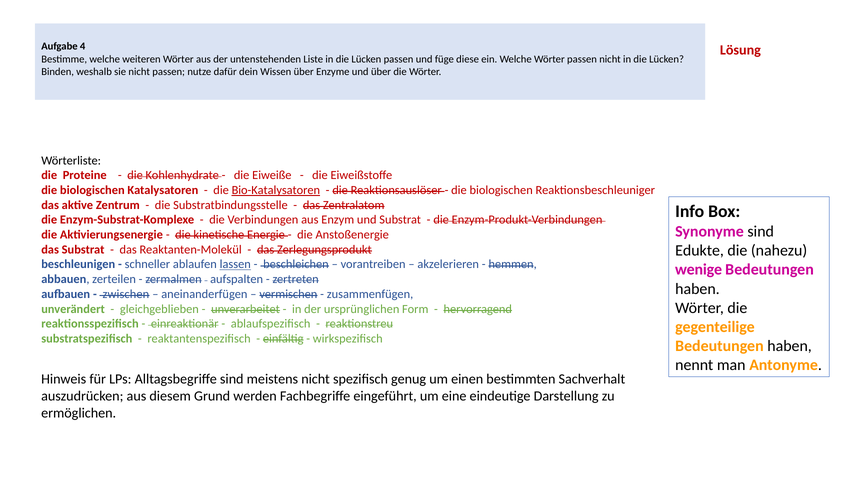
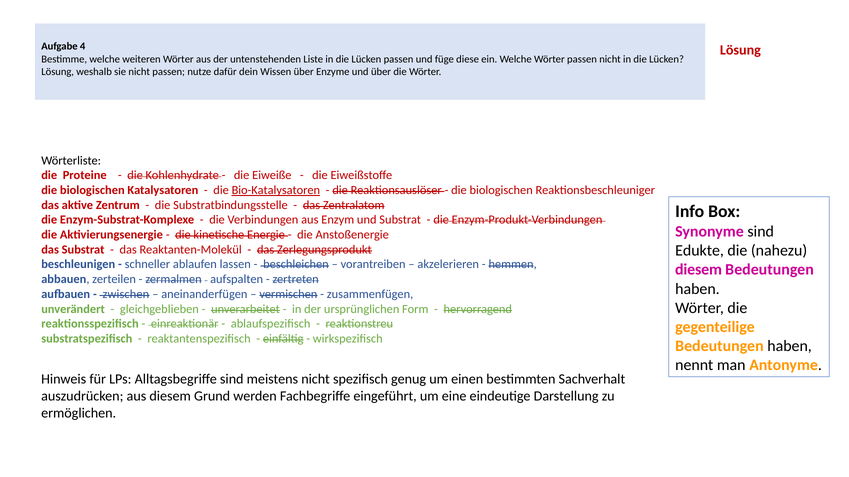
Binden at (58, 72): Binden -> Lösung
lassen underline: present -> none
wenige at (699, 270): wenige -> diesem
